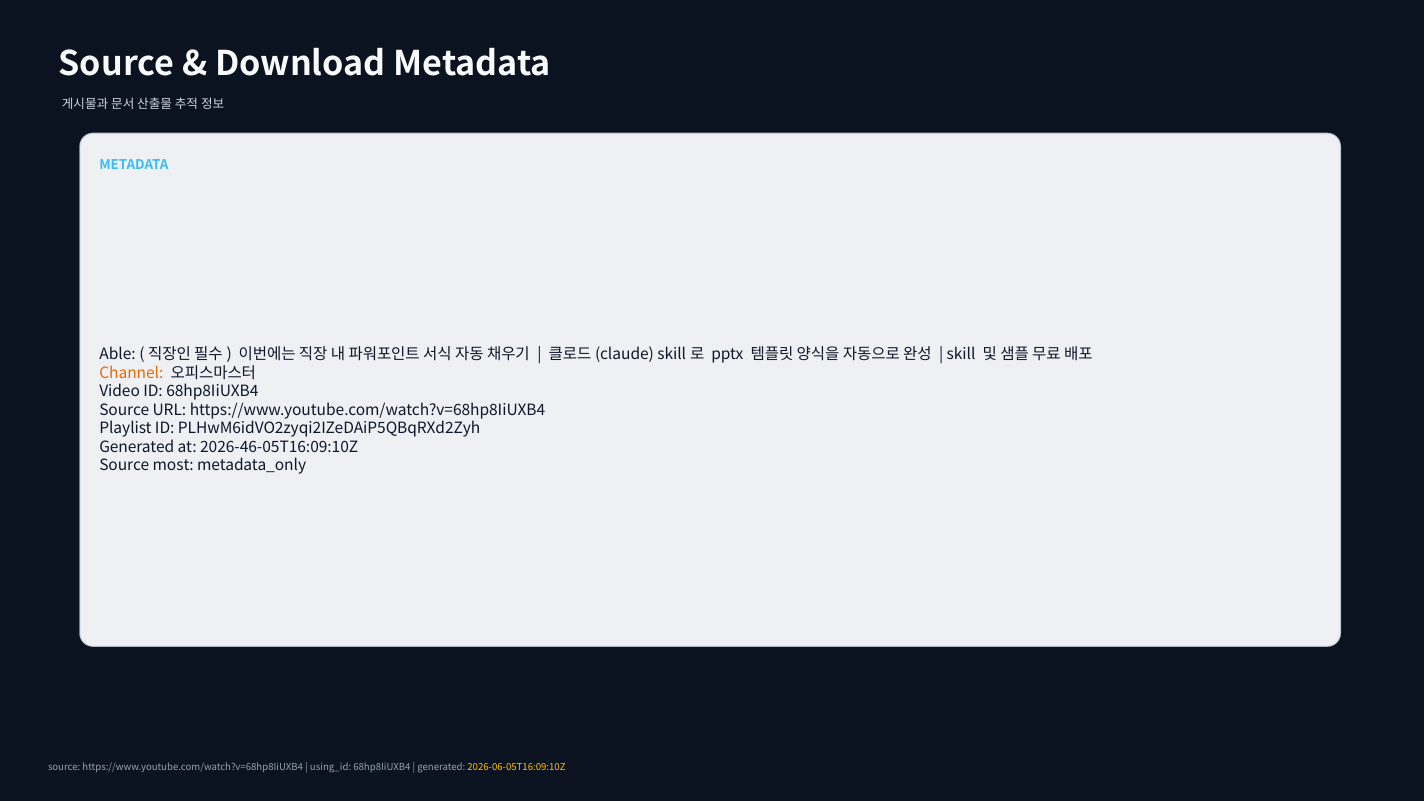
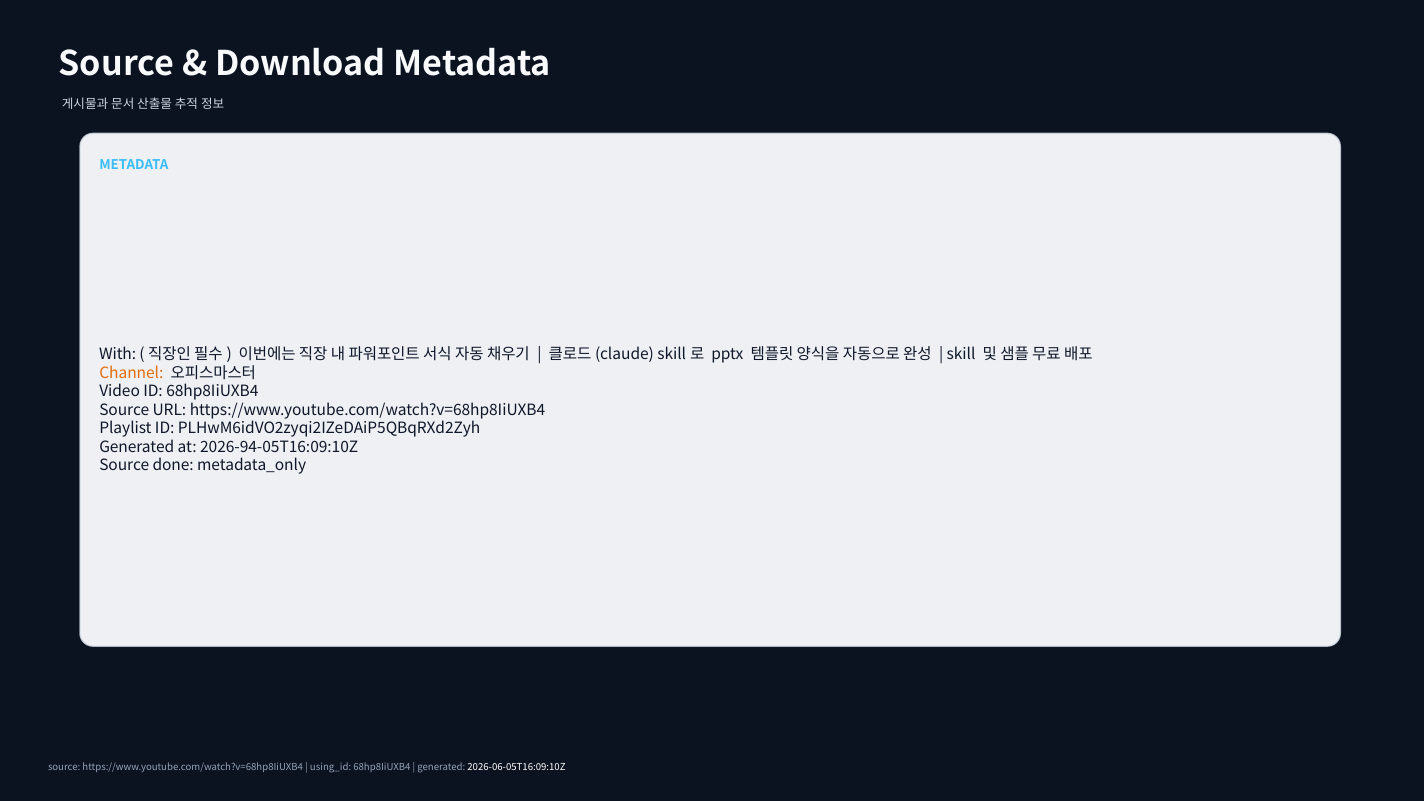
Able: Able -> With
2026-46-05T16:09:10Z: 2026-46-05T16:09:10Z -> 2026-94-05T16:09:10Z
most: most -> done
2026-06-05T16:09:10Z colour: yellow -> white
